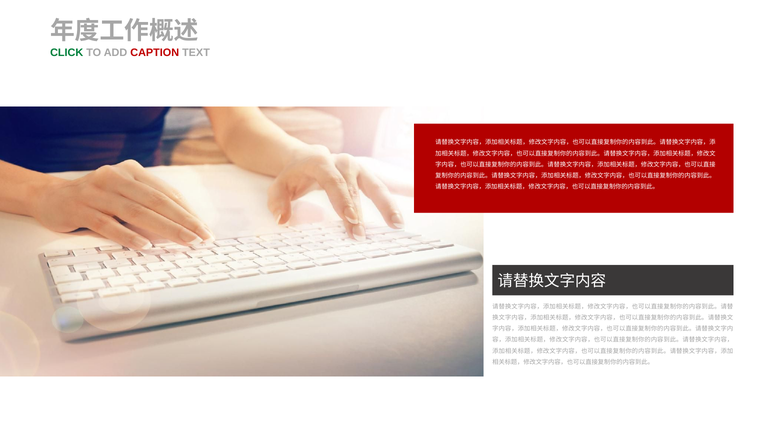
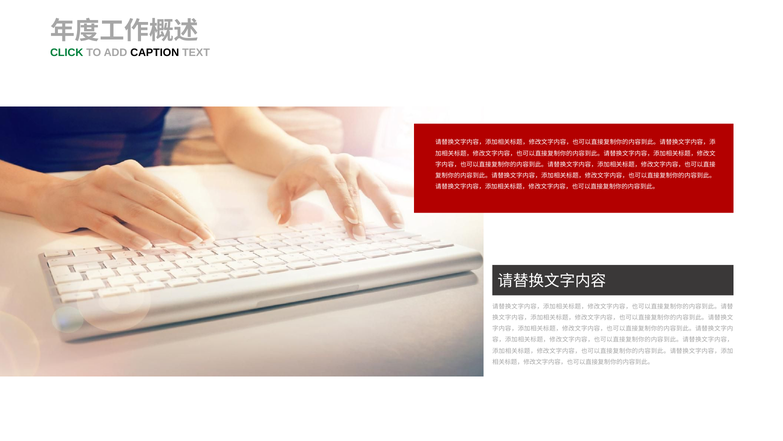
CAPTION colour: red -> black
